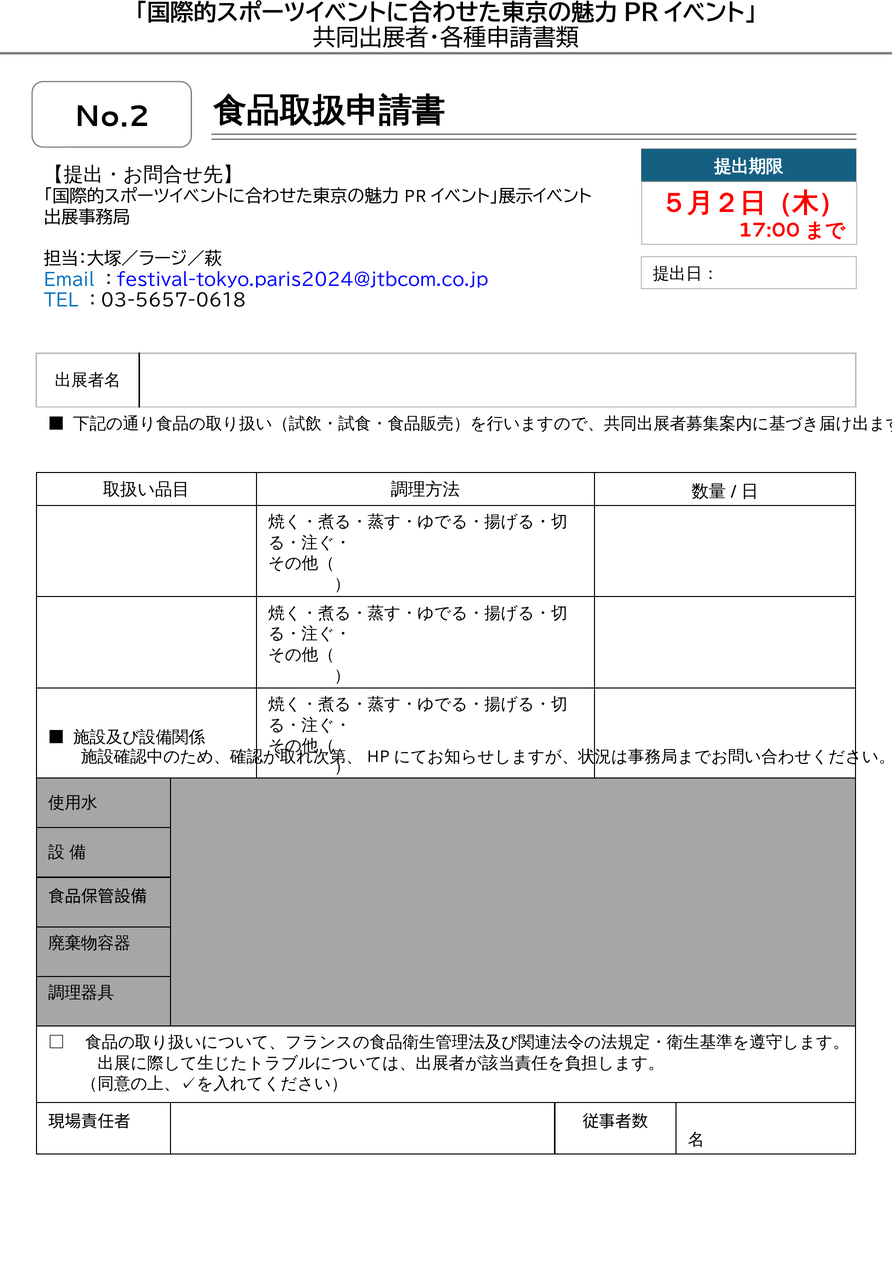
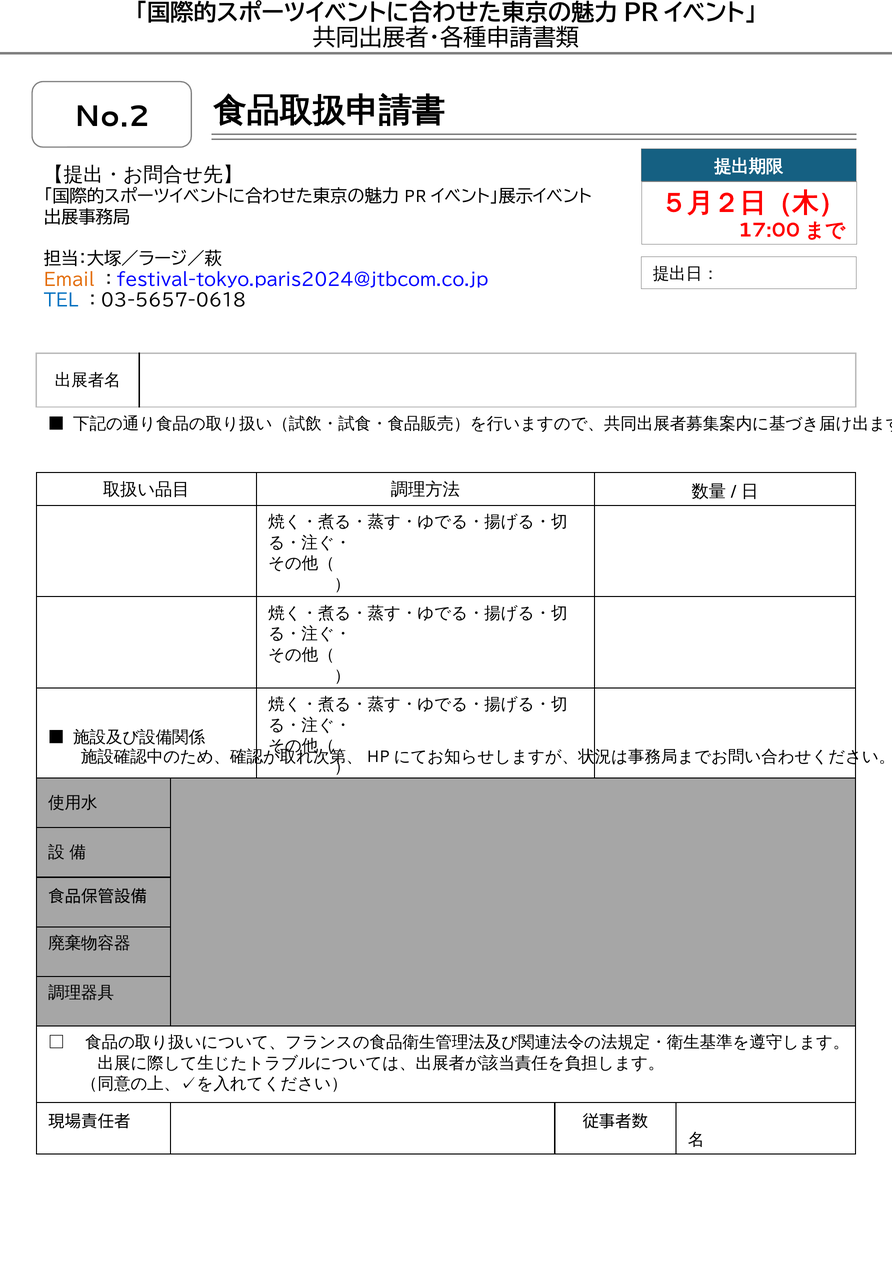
Email colour: blue -> orange
